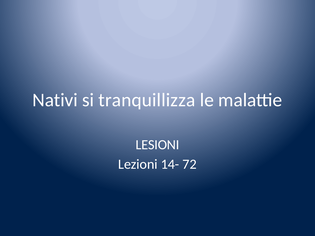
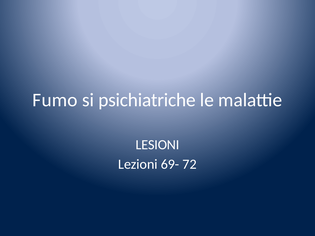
Nativi: Nativi -> Fumo
tranquillizza: tranquillizza -> psichiatriche
14-: 14- -> 69-
